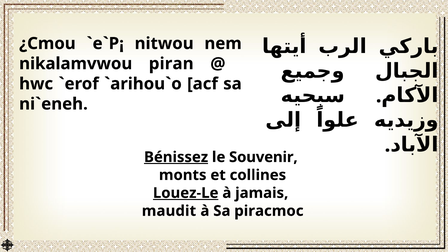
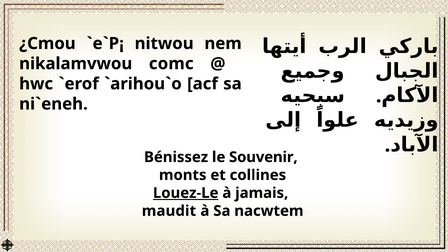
piran: piran -> comc
Bénissez underline: present -> none
piracmoc: piracmoc -> nacwtem
